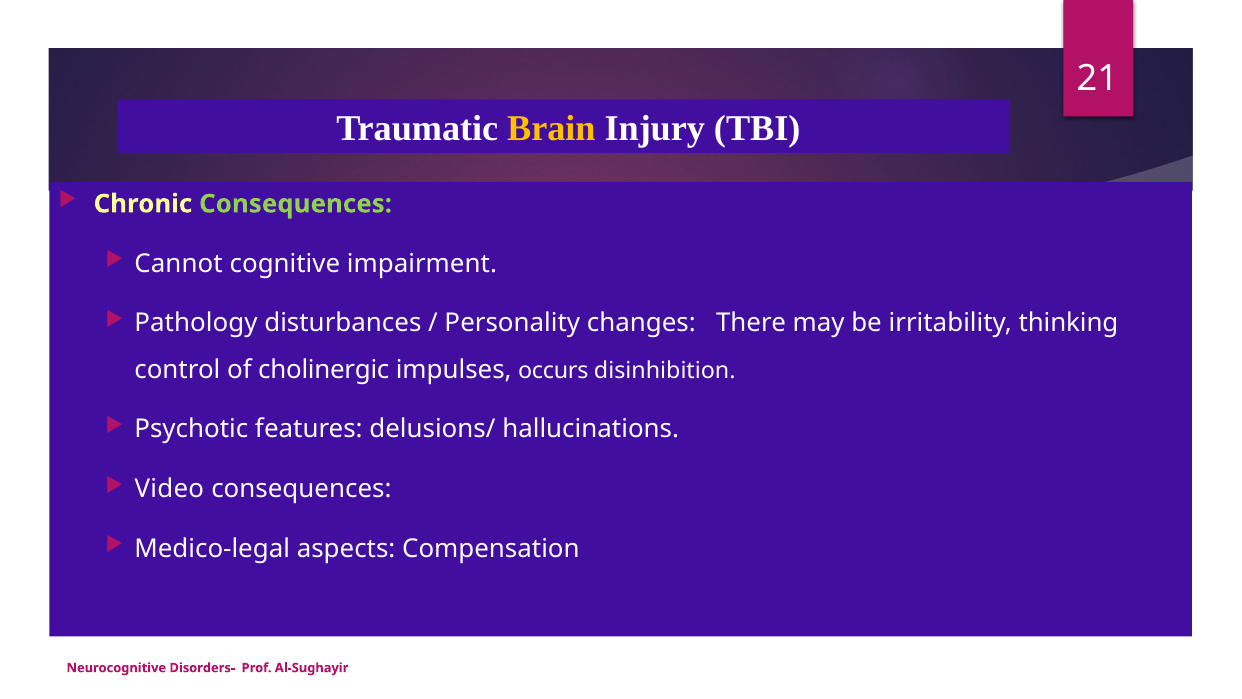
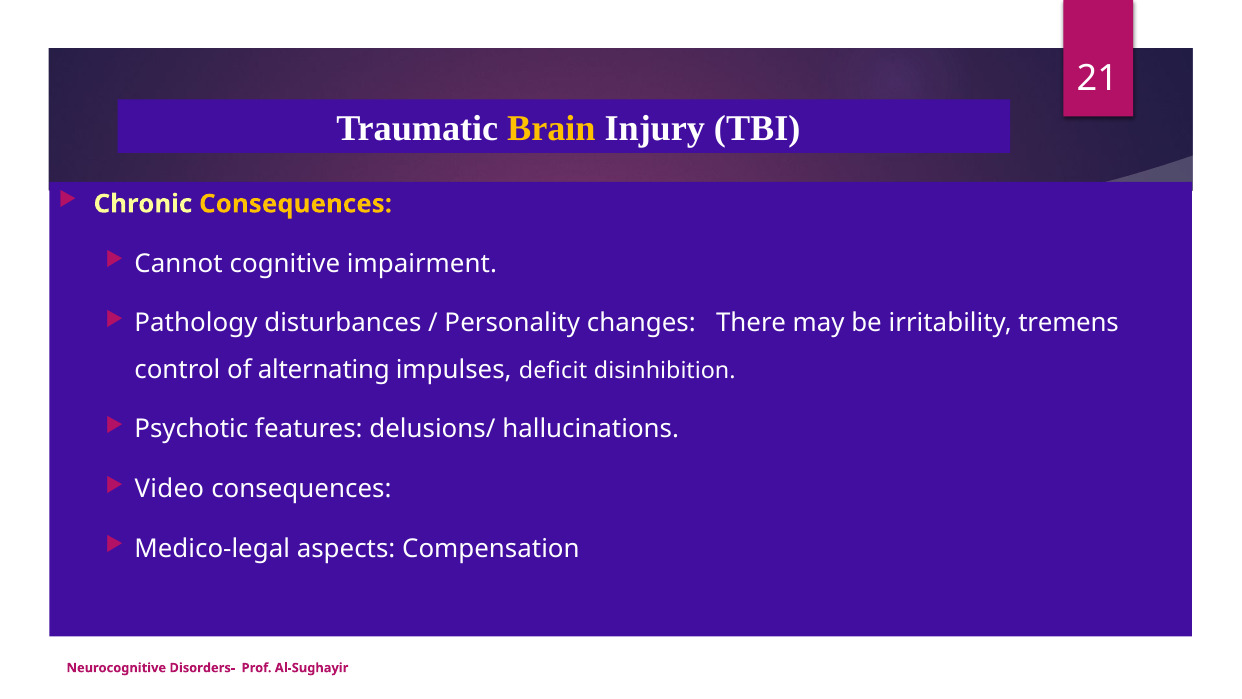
Consequences at (296, 204) colour: light green -> yellow
thinking: thinking -> tremens
cholinergic: cholinergic -> alternating
occurs: occurs -> deficit
